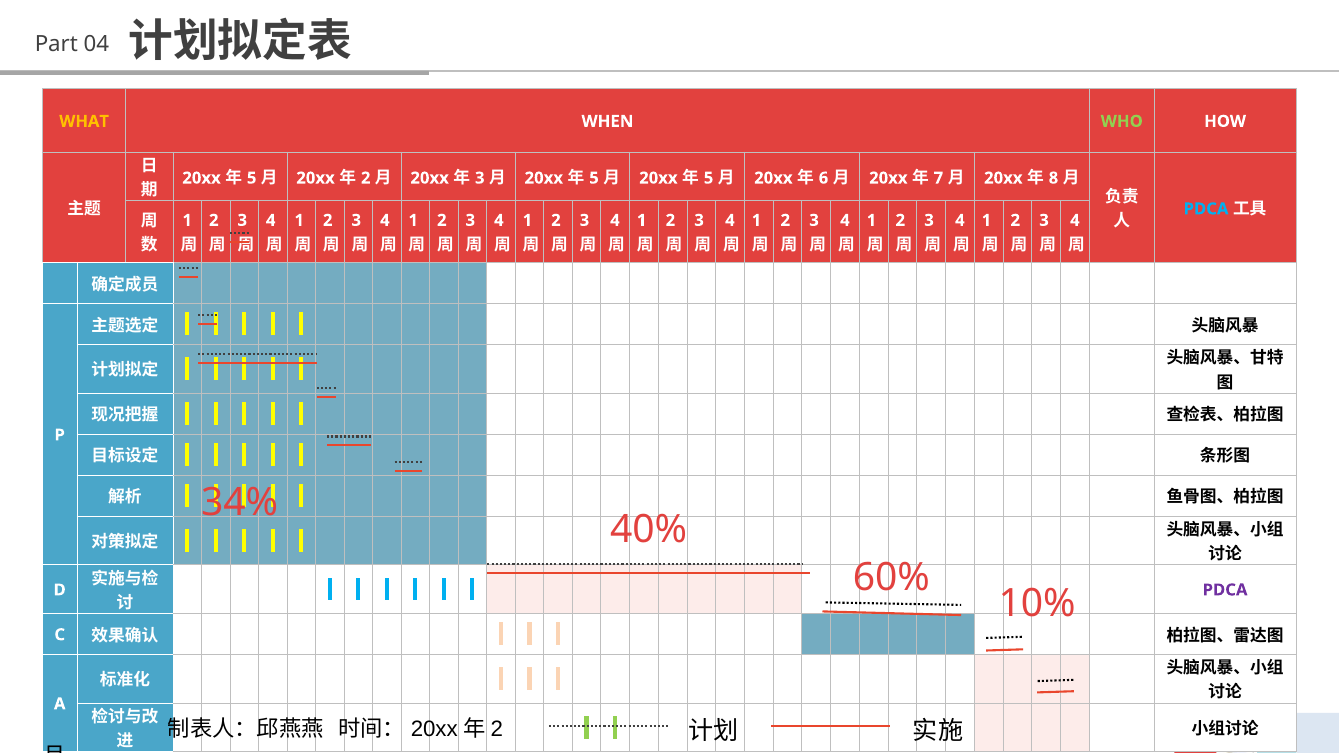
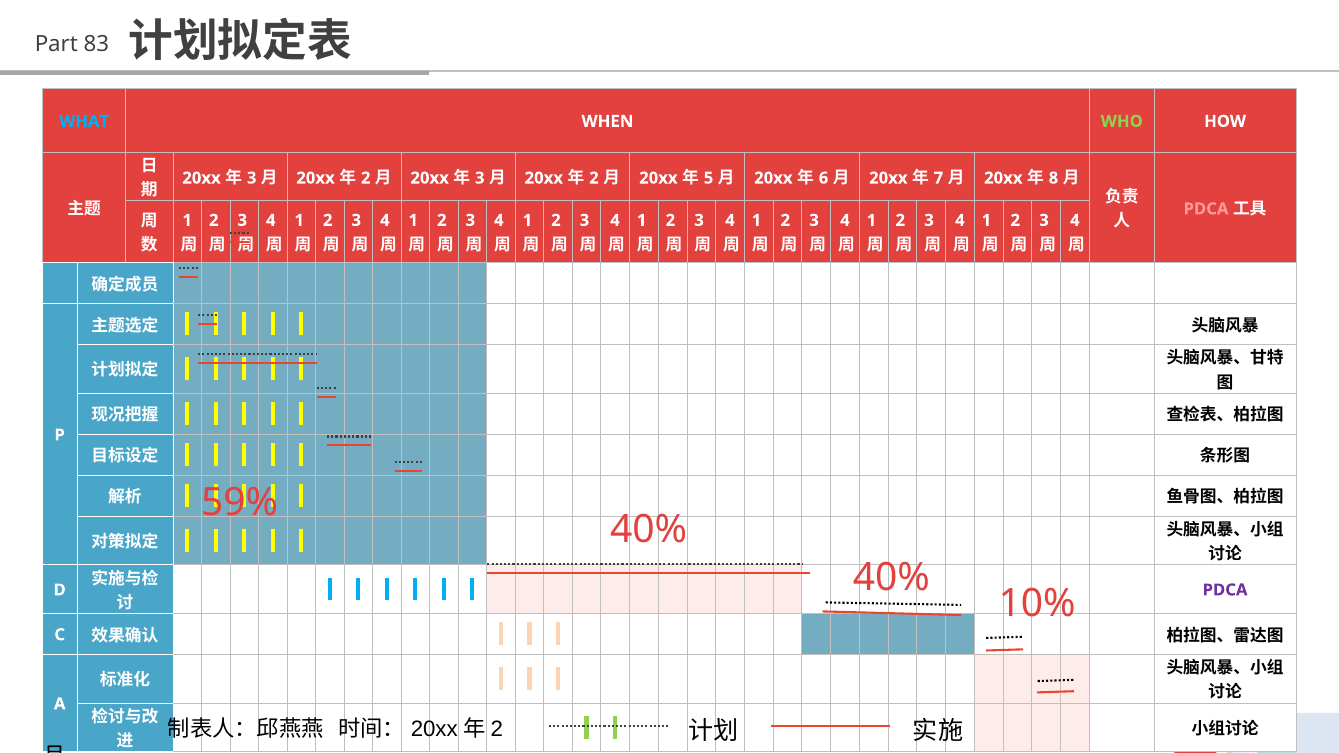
04: 04 -> 83
WHAT colour: yellow -> light blue
5 at (252, 178): 5 -> 3
5 at (594, 178): 5 -> 2
PDCA at (1206, 209) colour: light blue -> pink
34%: 34% -> 59%
60% at (891, 577): 60% -> 40%
